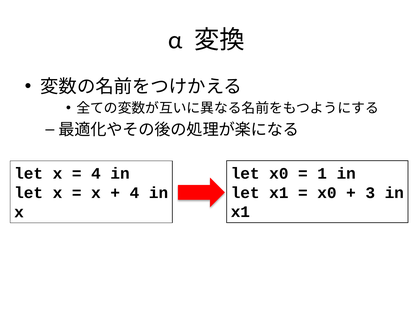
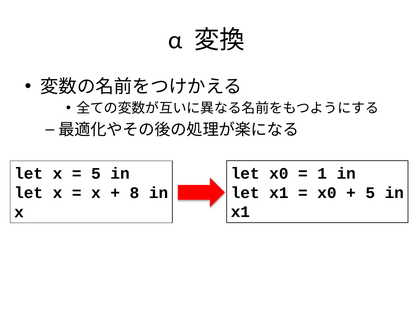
4 at (96, 174): 4 -> 5
3 at (370, 193): 3 -> 5
4 at (134, 193): 4 -> 8
